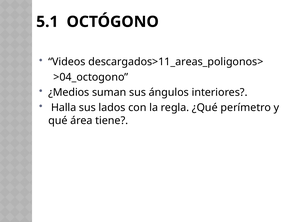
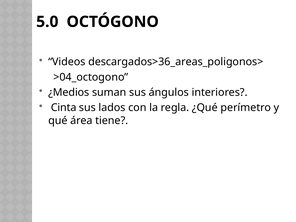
5.1: 5.1 -> 5.0
descargados>11_areas_poligonos>: descargados>11_areas_poligonos> -> descargados>36_areas_poligonos>
Halla: Halla -> Cinta
